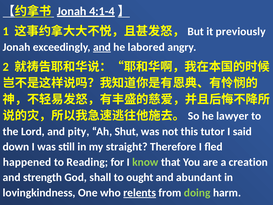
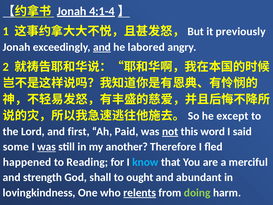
lawyer: lawyer -> except
pity: pity -> first
Shut: Shut -> Paid
not underline: none -> present
tutor: tutor -> word
down: down -> some
was at (47, 147) underline: none -> present
straight: straight -> another
know colour: light green -> light blue
creation: creation -> merciful
